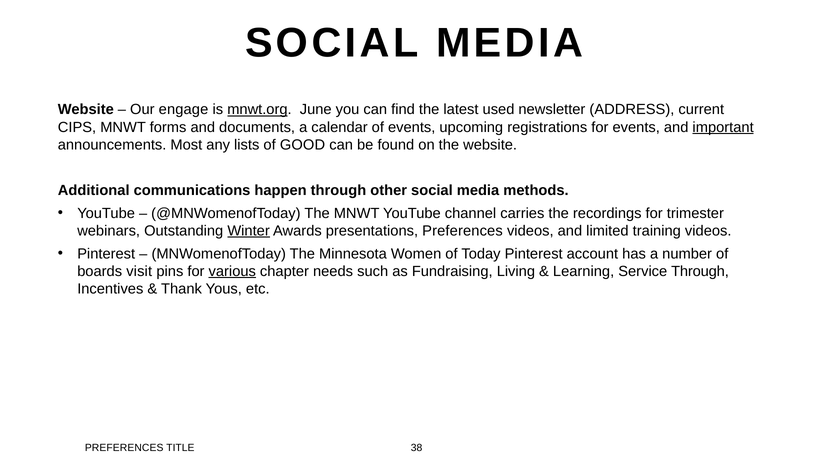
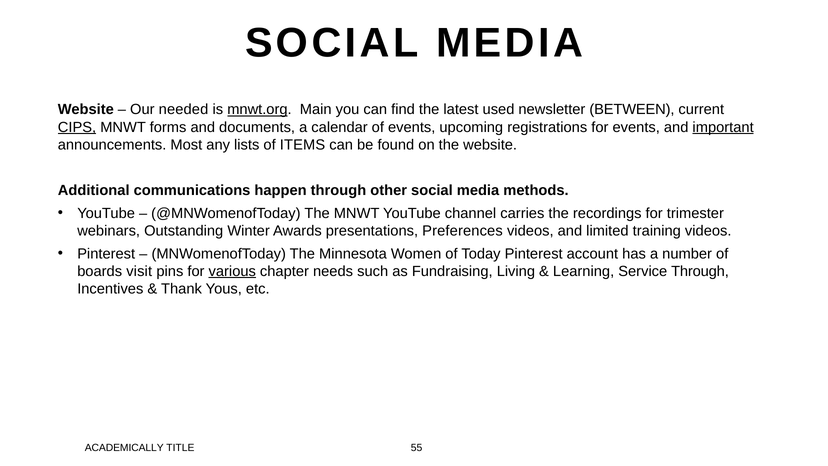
engage: engage -> needed
June: June -> Main
ADDRESS: ADDRESS -> BETWEEN
CIPS underline: none -> present
GOOD: GOOD -> ITEMS
Winter underline: present -> none
PREFERENCES at (124, 448): PREFERENCES -> ACADEMICALLY
38: 38 -> 55
